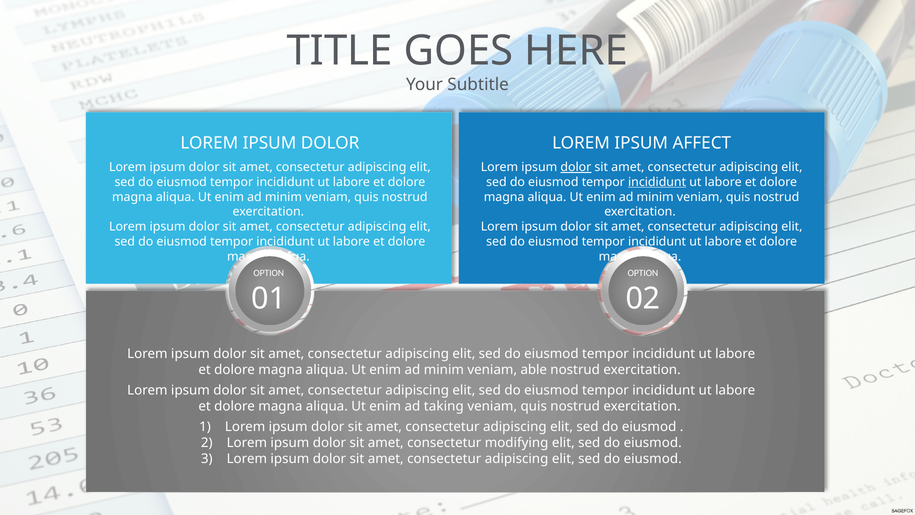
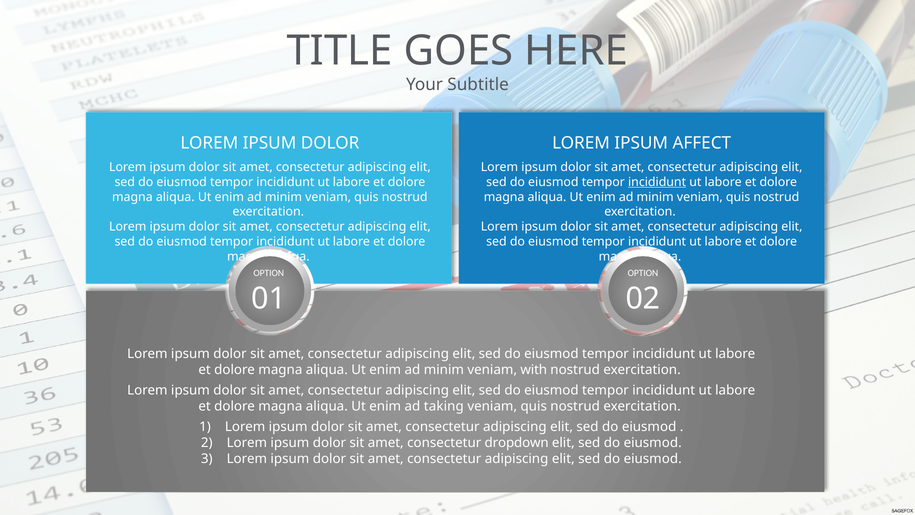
dolor at (576, 167) underline: present -> none
able: able -> with
modifying: modifying -> dropdown
